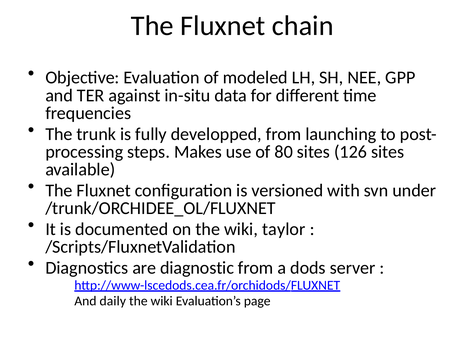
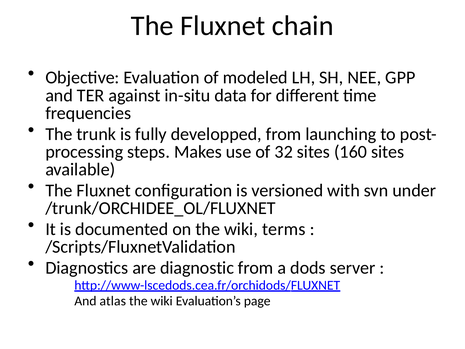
80: 80 -> 32
126: 126 -> 160
taylor: taylor -> terms
daily: daily -> atlas
